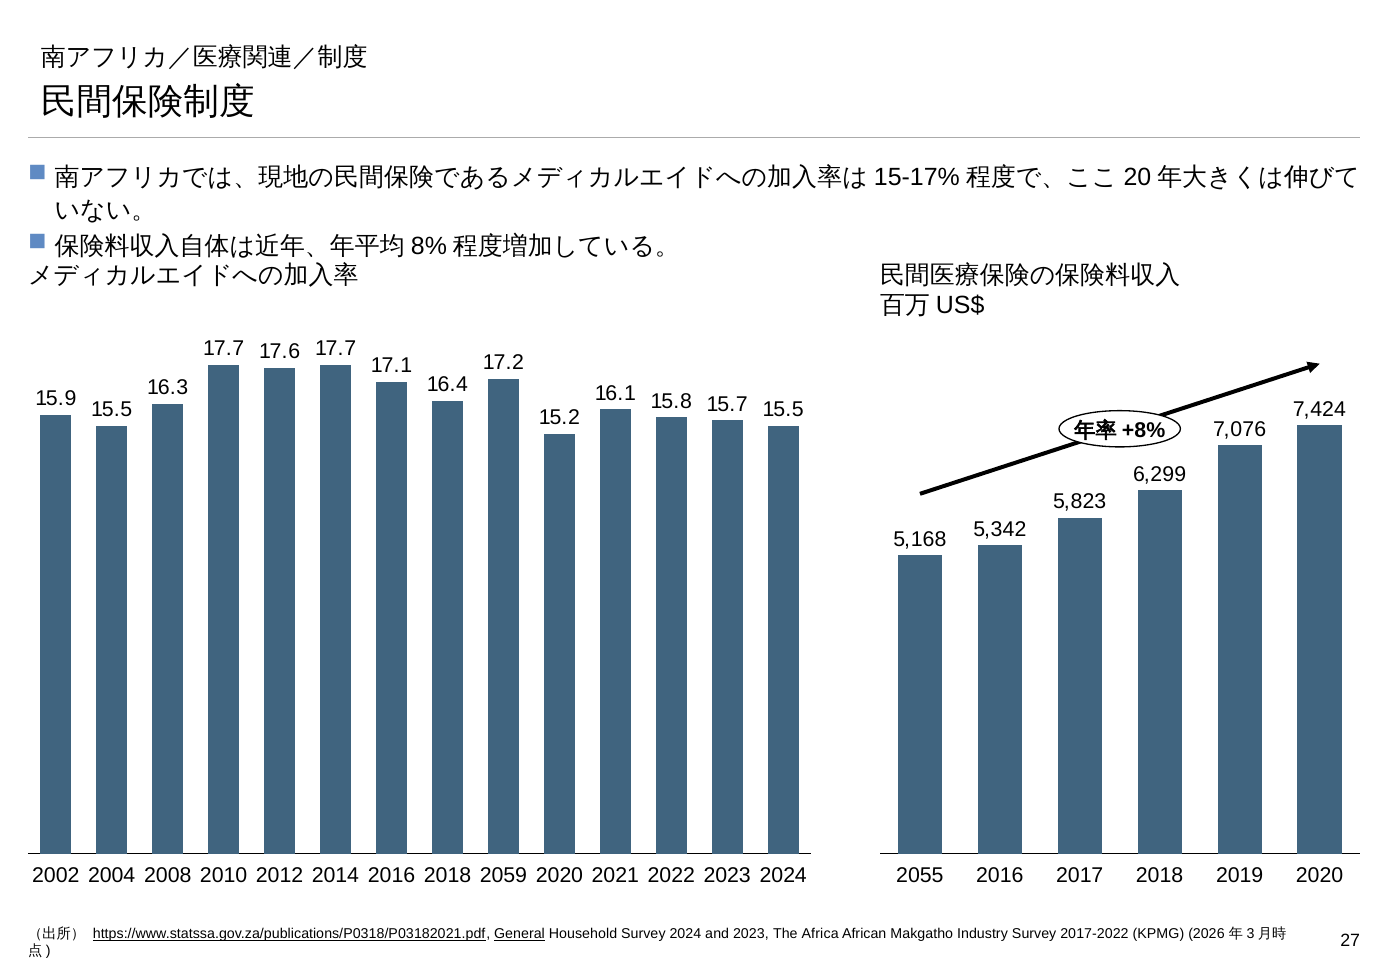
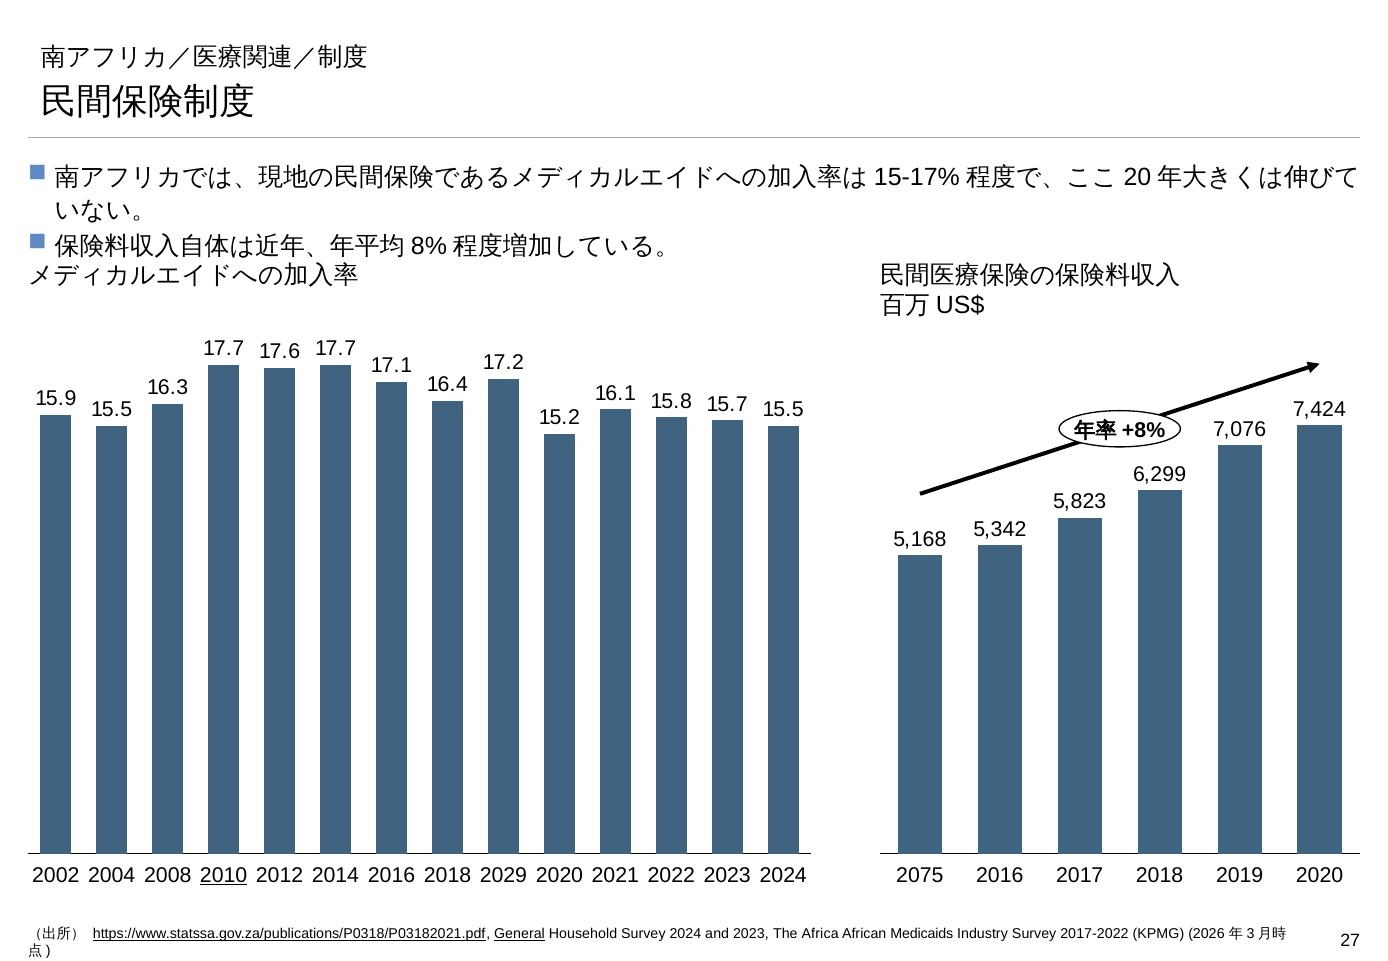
2010 underline: none -> present
2059: 2059 -> 2029
2055: 2055 -> 2075
Makgatho: Makgatho -> Medicaids
